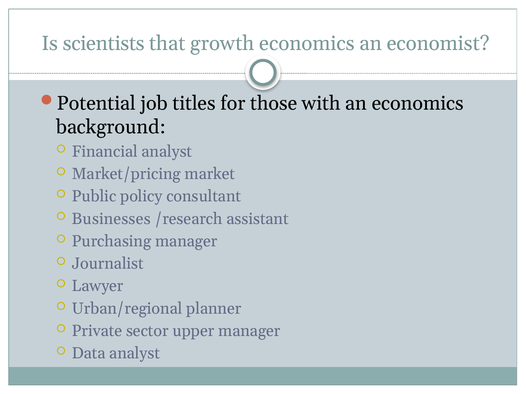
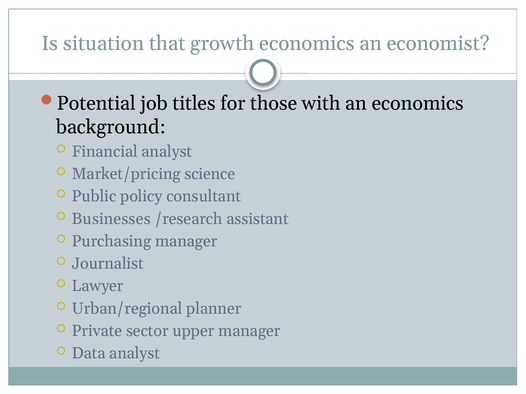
scientists: scientists -> situation
market: market -> science
